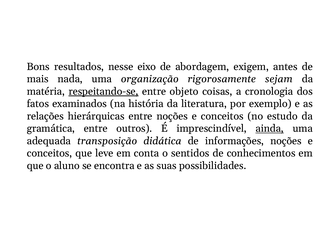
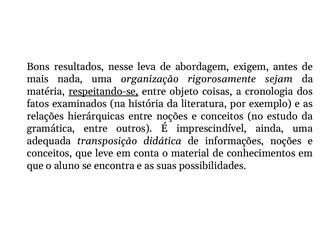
eixo: eixo -> leva
ainda underline: present -> none
sentidos: sentidos -> material
